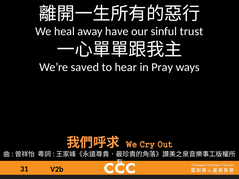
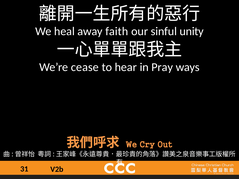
have: have -> faith
trust: trust -> unity
saved: saved -> cease
